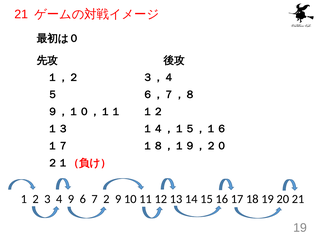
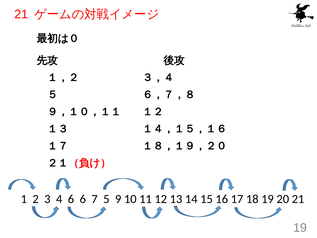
4 9: 9 -> 6
7 2: 2 -> 5
